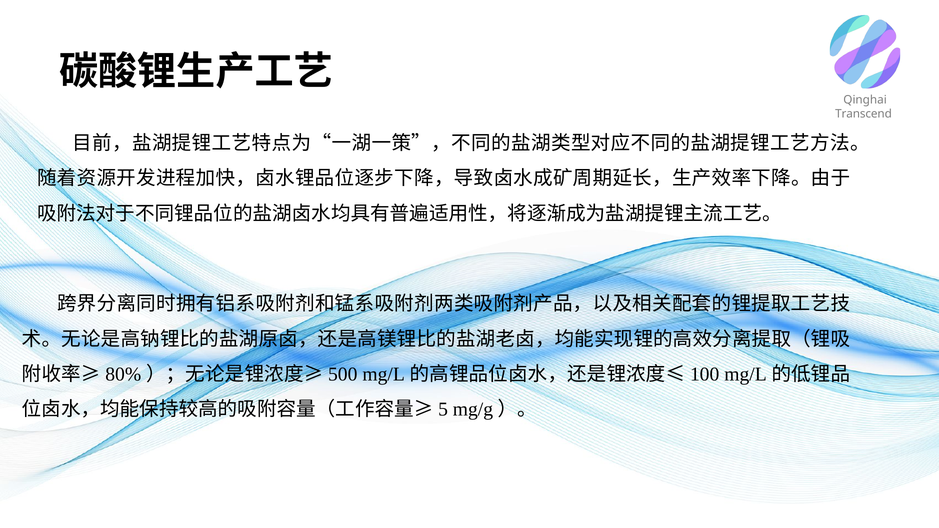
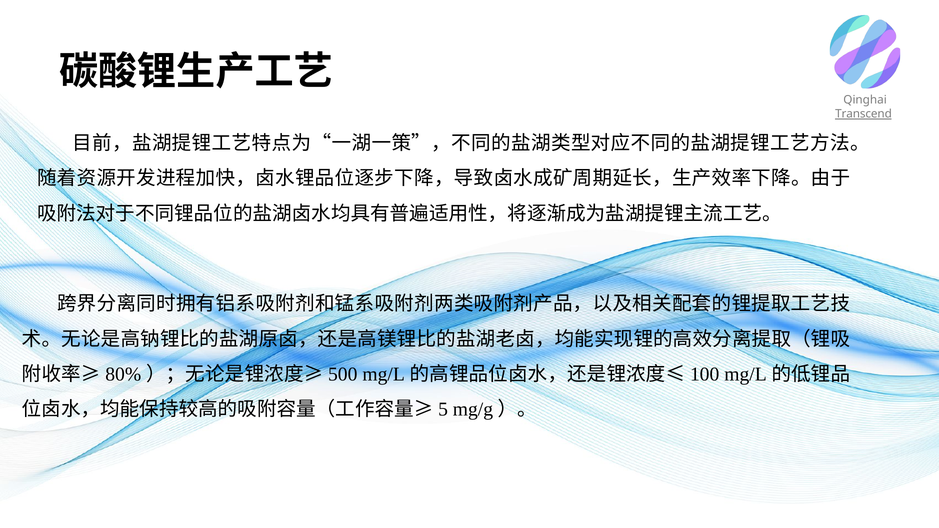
Transcend underline: none -> present
